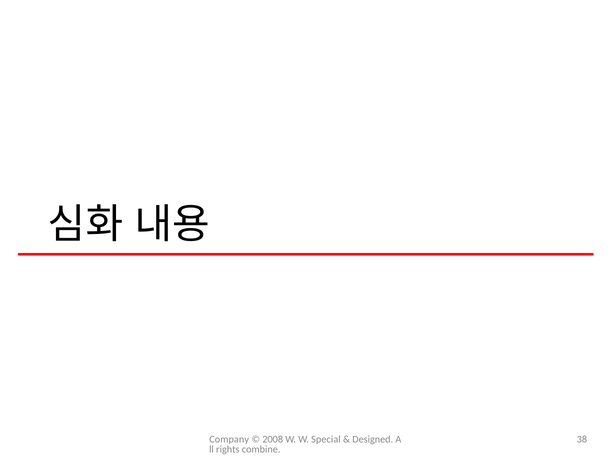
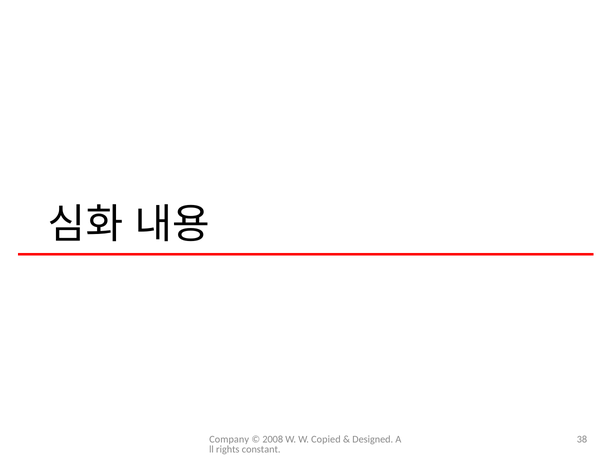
Special: Special -> Copied
combine: combine -> constant
